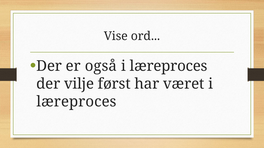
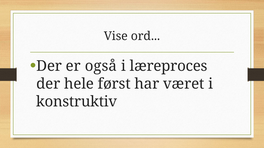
vilje: vilje -> hele
læreproces at (76, 102): læreproces -> konstruktiv
